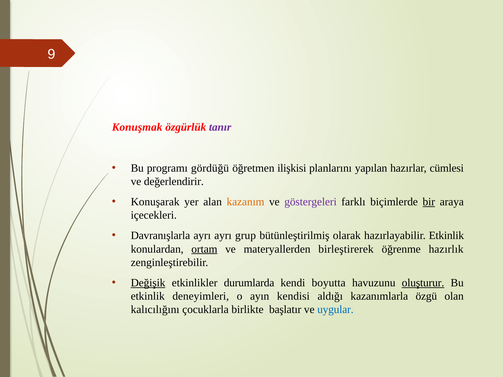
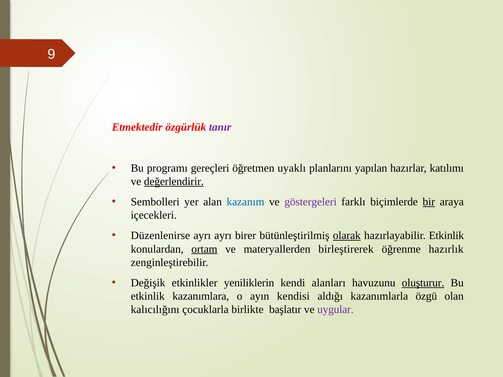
Konuşmak: Konuşmak -> Etmektedir
gördüğü: gördüğü -> gereçleri
ilişkisi: ilişkisi -> uyaklı
cümlesi: cümlesi -> katılımı
değerlendirir underline: none -> present
Konuşarak: Konuşarak -> Sembolleri
kazanım colour: orange -> blue
Davranışlarla: Davranışlarla -> Düzenlenirse
grup: grup -> birer
olarak underline: none -> present
Değişik underline: present -> none
durumlarda: durumlarda -> yeniliklerin
boyutta: boyutta -> alanları
deneyimleri: deneyimleri -> kazanımlara
uygular colour: blue -> purple
